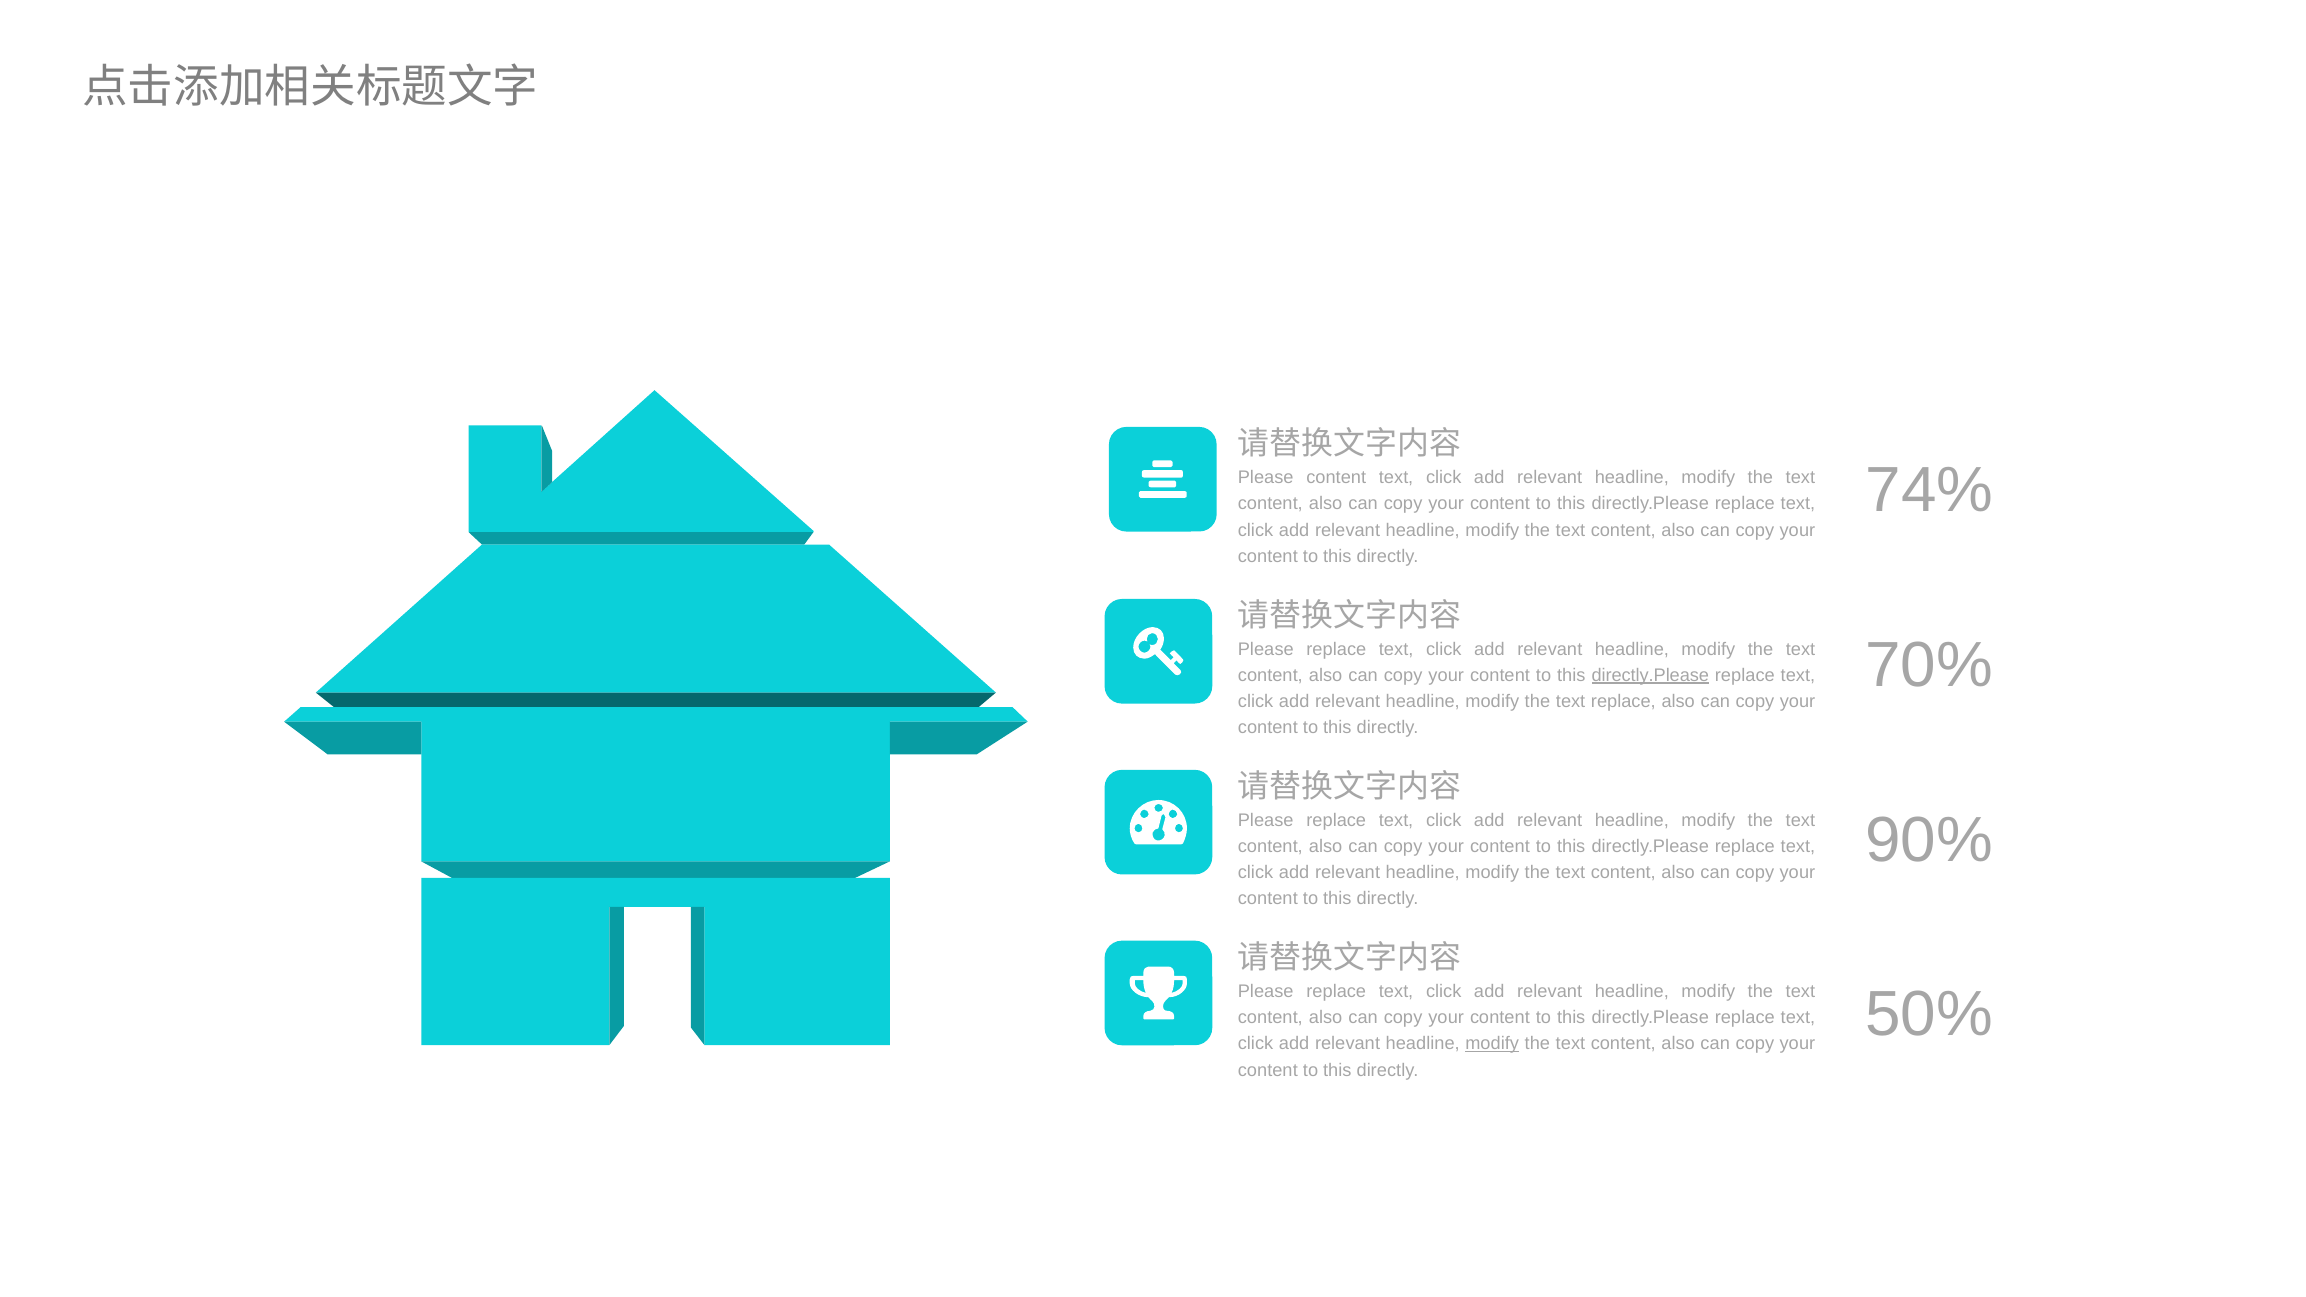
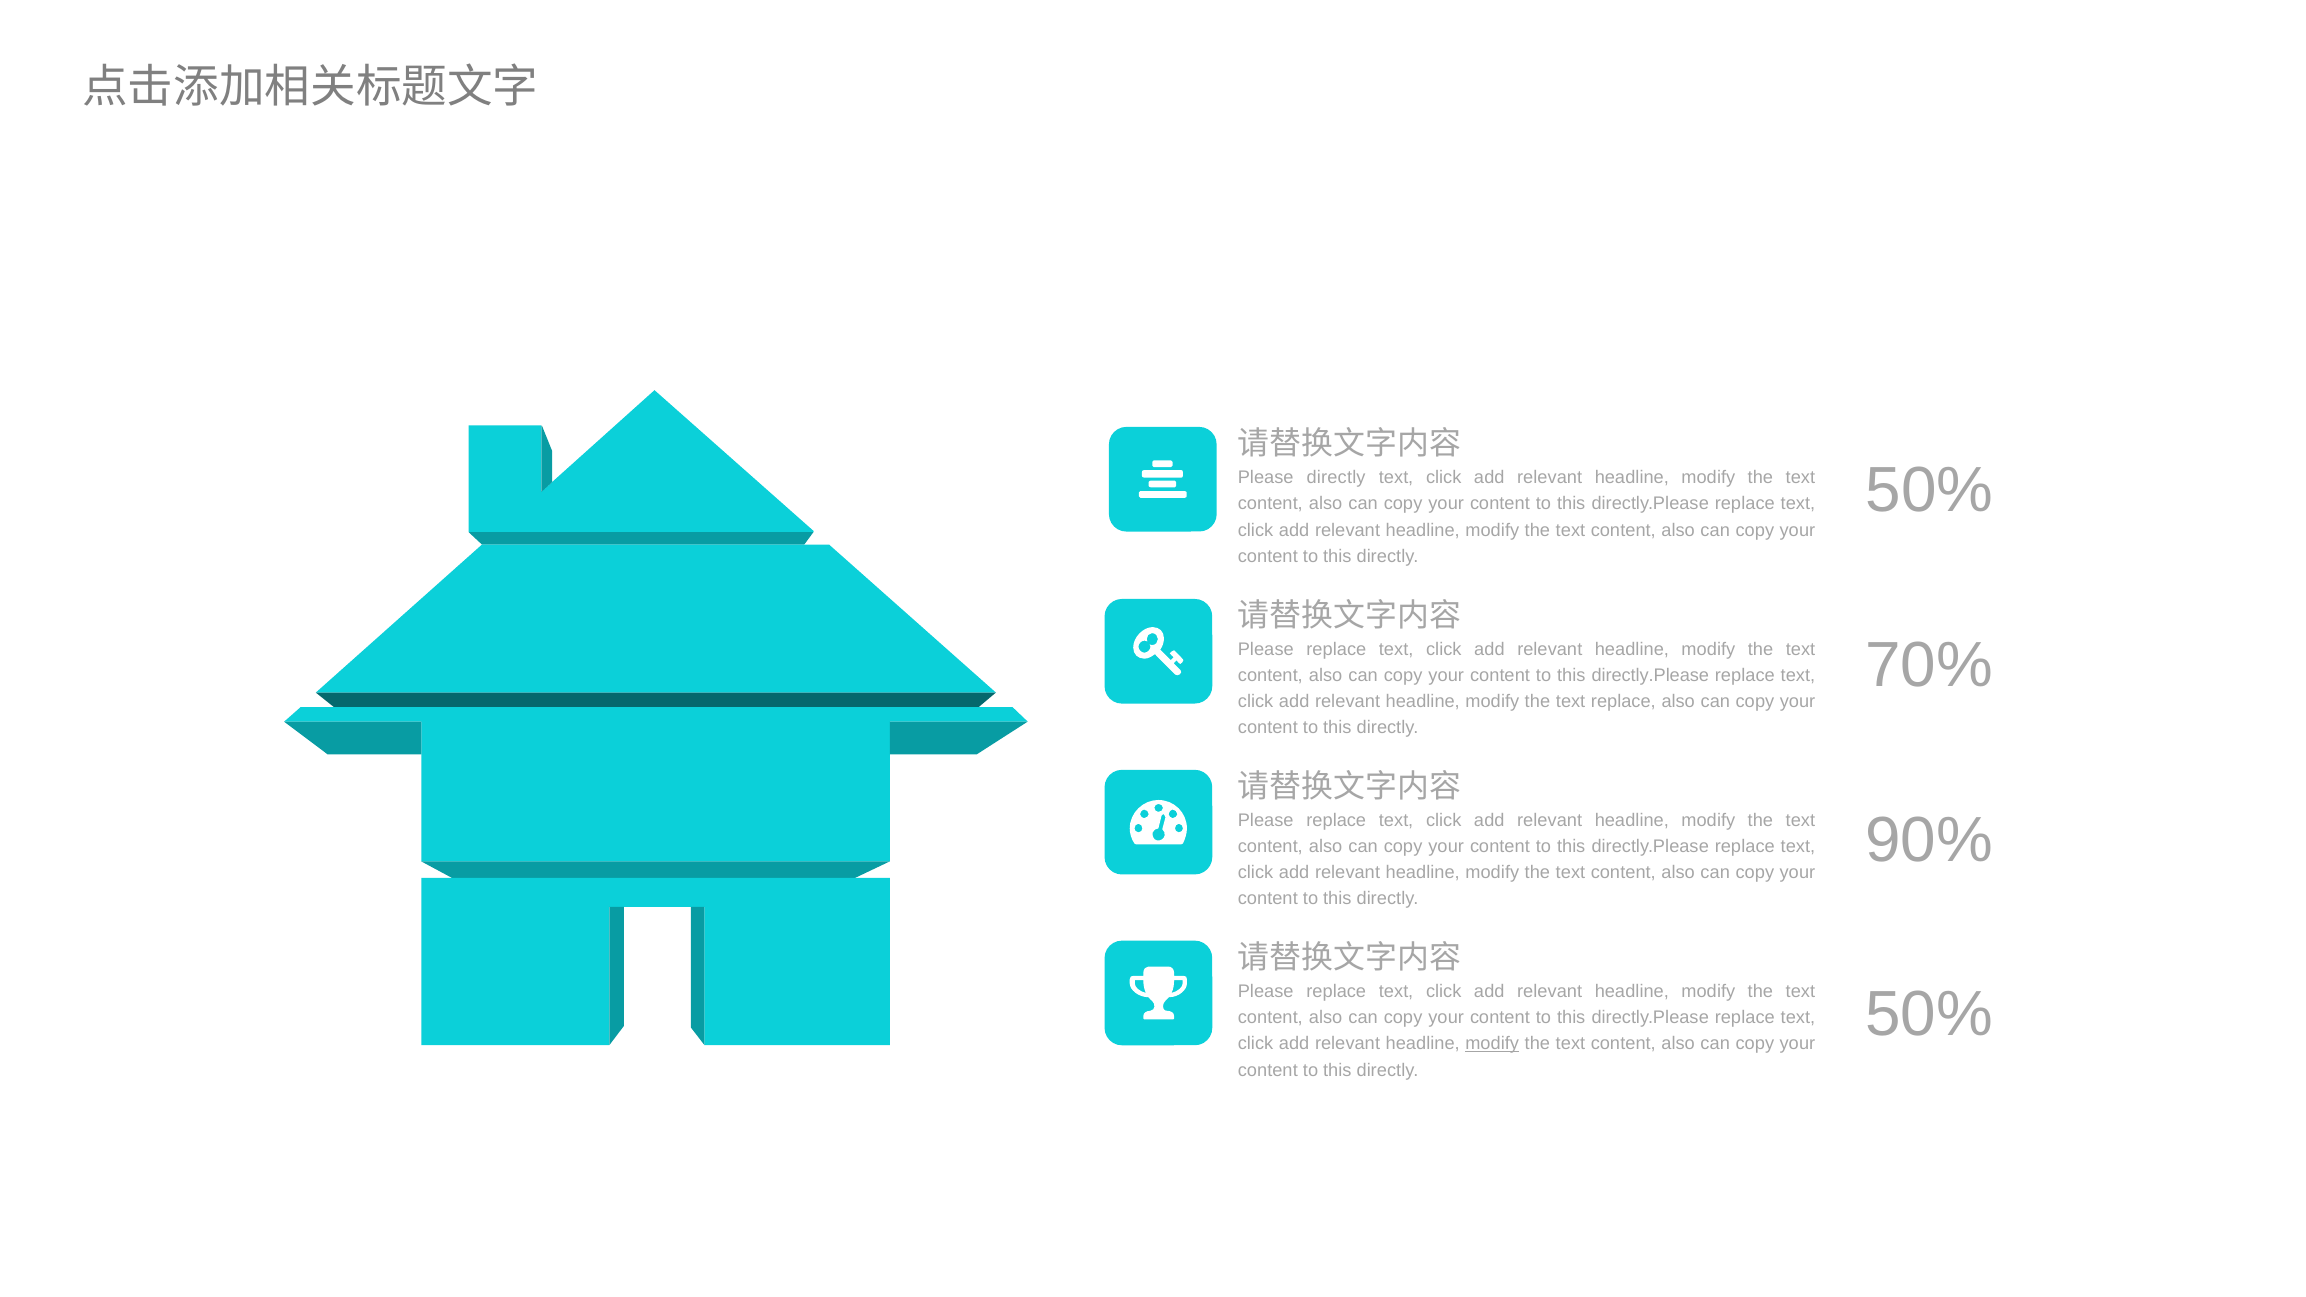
74% at (1929, 490): 74% -> 50%
Please content: content -> directly
directly.Please at (1650, 675) underline: present -> none
